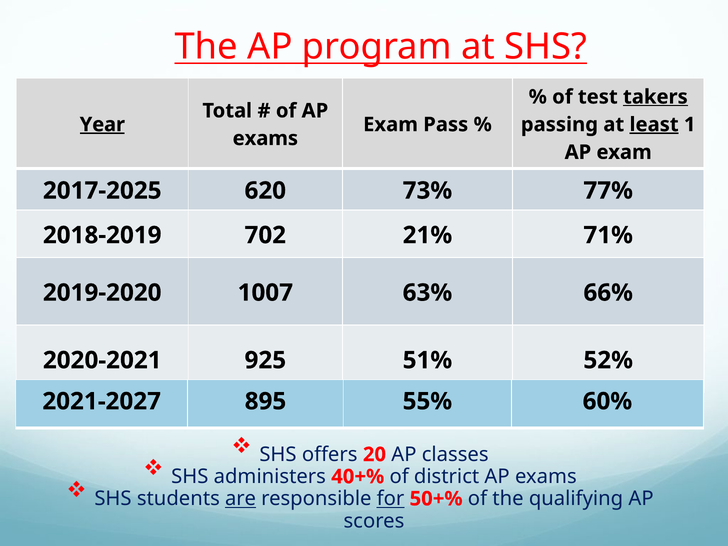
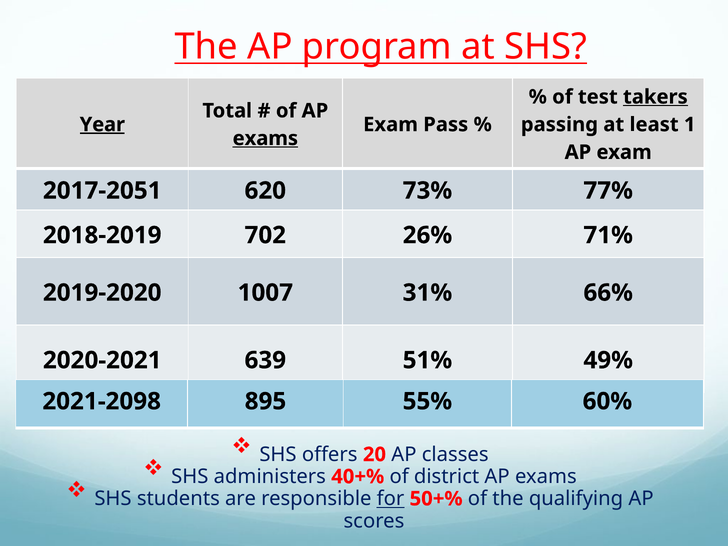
least underline: present -> none
exams at (265, 138) underline: none -> present
2017-2025: 2017-2025 -> 2017-2051
21%: 21% -> 26%
63%: 63% -> 31%
925: 925 -> 639
52%: 52% -> 49%
2021-2027: 2021-2027 -> 2021-2098
are underline: present -> none
